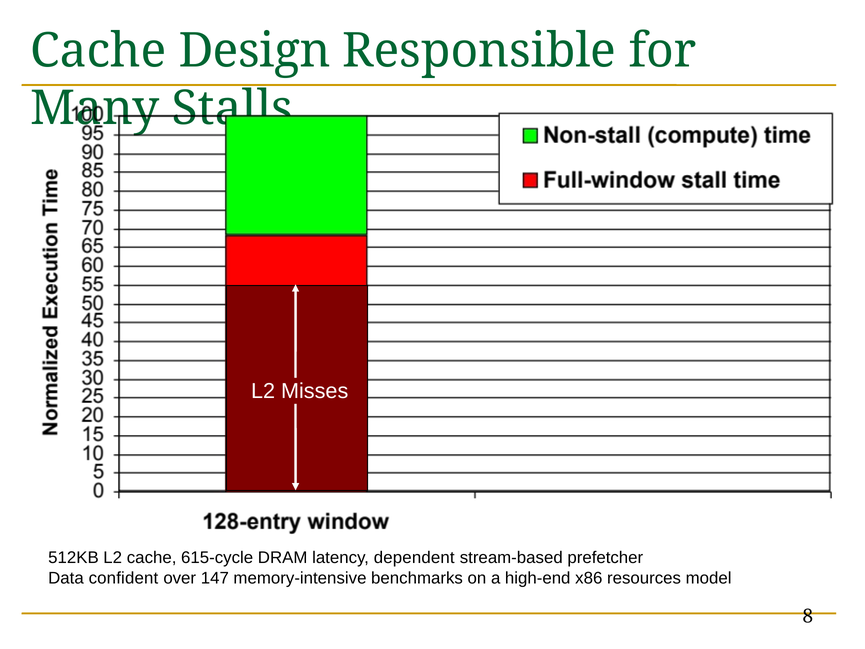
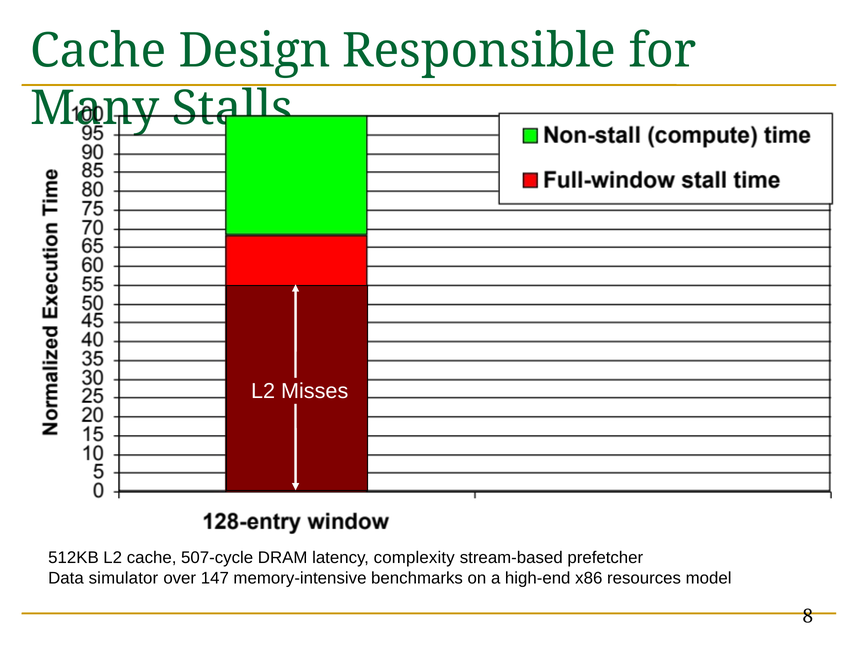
615-cycle: 615-cycle -> 507-cycle
dependent: dependent -> complexity
confident: confident -> simulator
